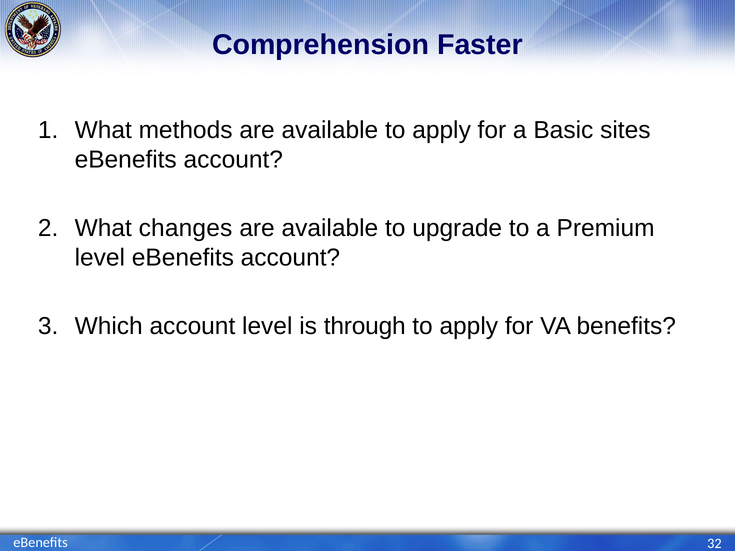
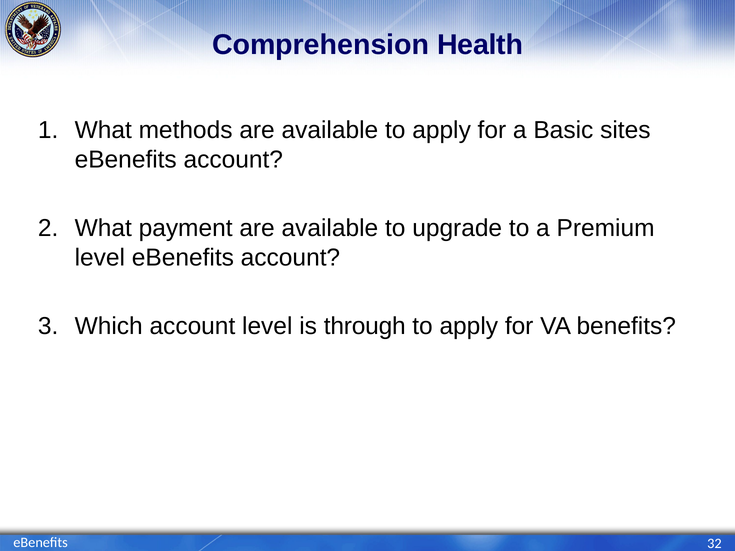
Faster: Faster -> Health
changes: changes -> payment
